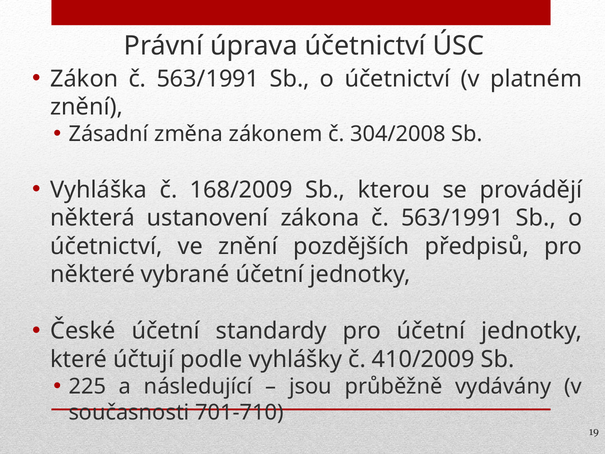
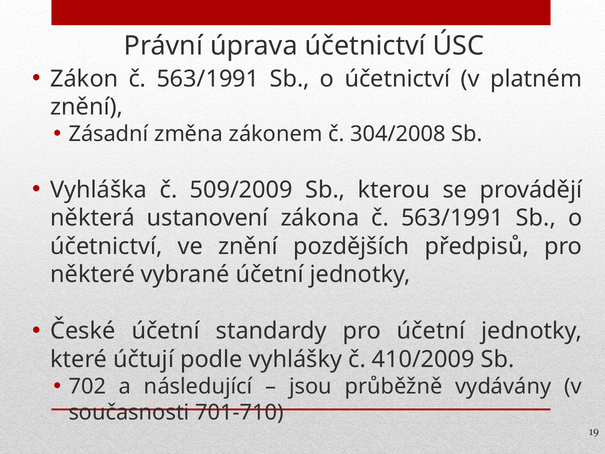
168/2009: 168/2009 -> 509/2009
225: 225 -> 702
